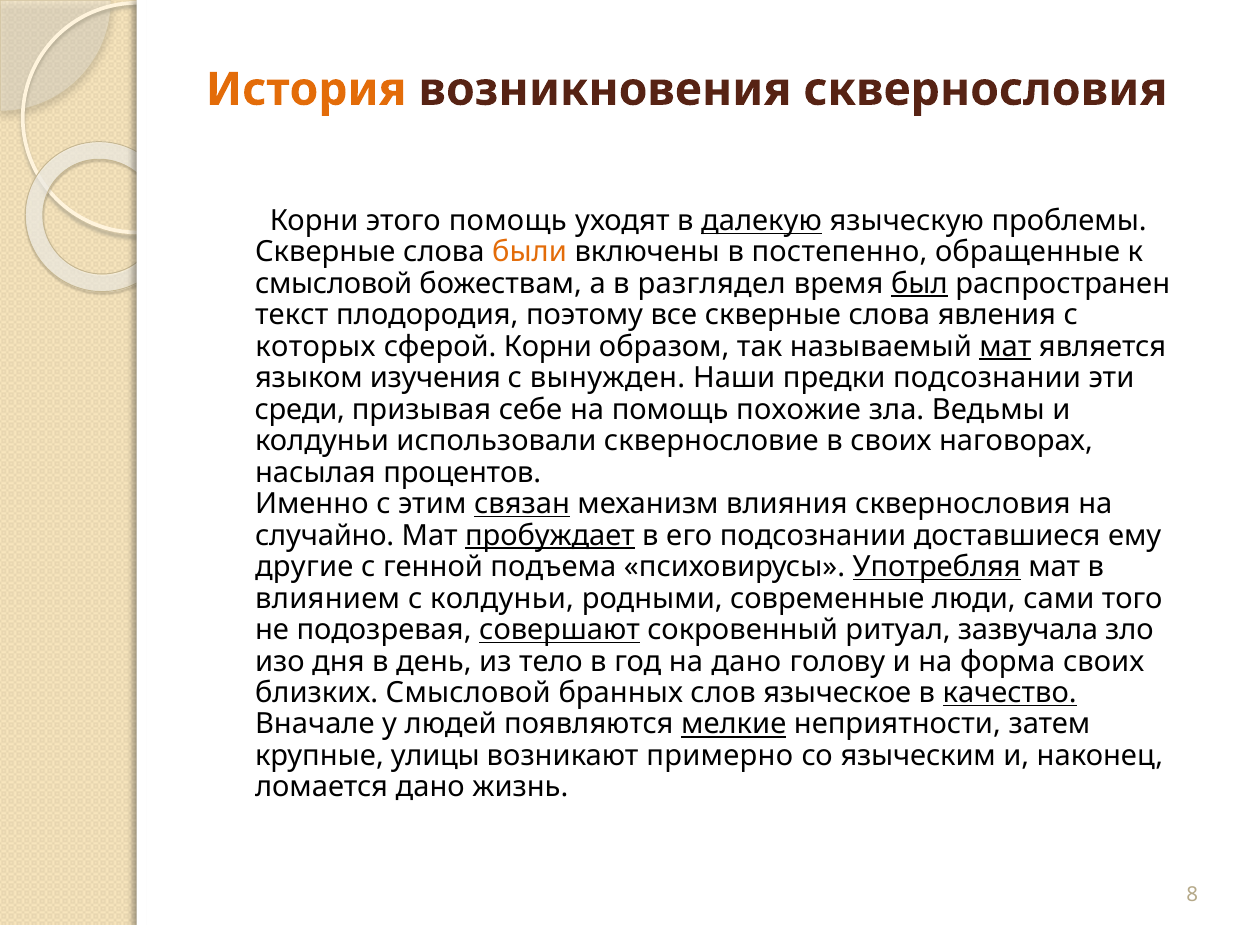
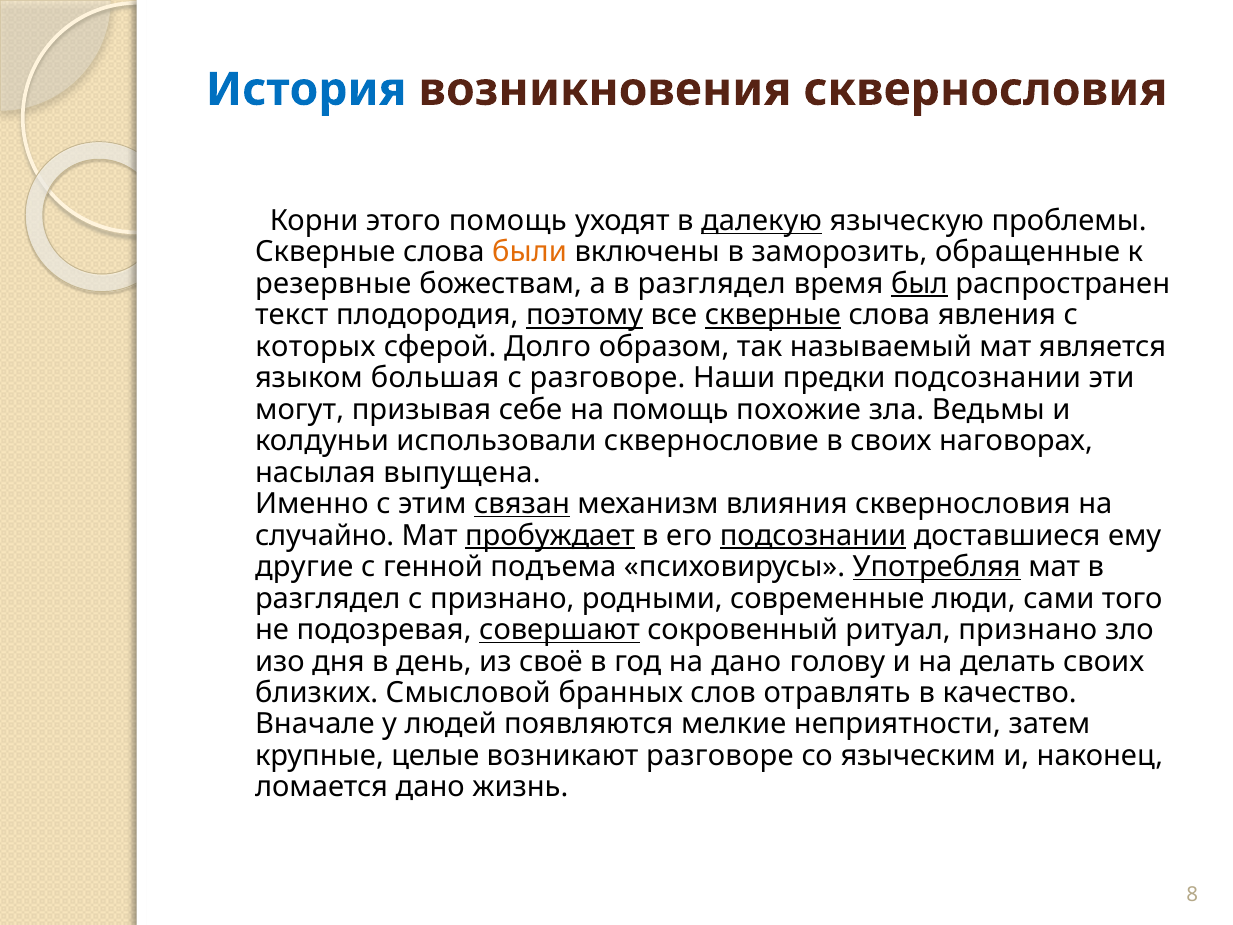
История colour: orange -> blue
постепенно: постепенно -> заморозить
смысловой at (334, 284): смысловой -> резервные
поэтому underline: none -> present
скверные at (773, 315) underline: none -> present
сферой Корни: Корни -> Долго
мат at (1005, 347) underline: present -> none
изучения: изучения -> большая
с вынужден: вынужден -> разговоре
среди: среди -> могут
процентов: процентов -> выпущена
подсознании at (813, 535) underline: none -> present
влиянием at (328, 598): влиянием -> разглядел
с колдуньи: колдуньи -> признано
ритуал зазвучала: зазвучала -> признано
тело: тело -> своё
форма: форма -> делать
языческое: языческое -> отравлять
качество underline: present -> none
мелкие underline: present -> none
улицы: улицы -> целые
возникают примерно: примерно -> разговоре
